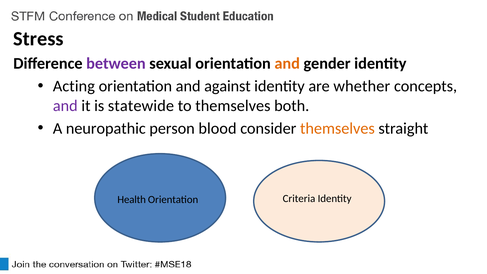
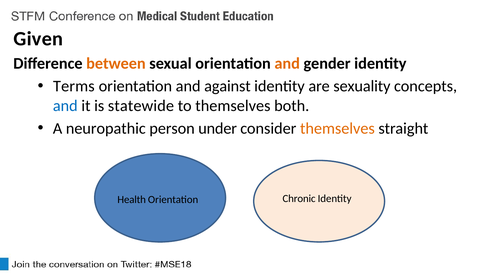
Stress: Stress -> Given
between colour: purple -> orange
Acting: Acting -> Terms
whether: whether -> sexuality
and at (65, 106) colour: purple -> blue
blood: blood -> under
Criteria: Criteria -> Chronic
